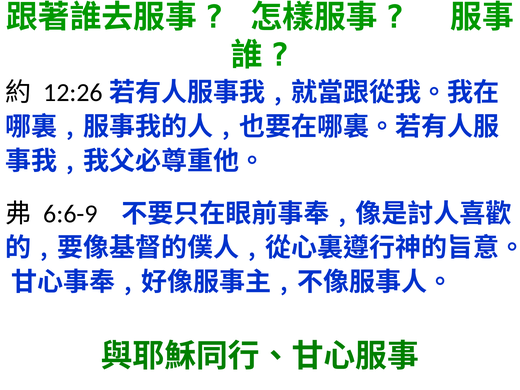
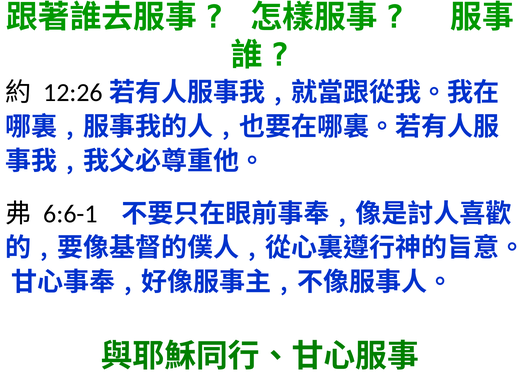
6:6-9: 6:6-9 -> 6:6-1
